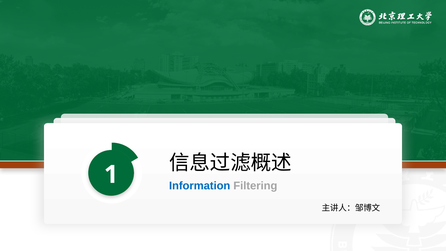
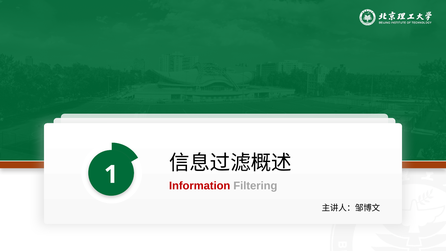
Information colour: blue -> red
